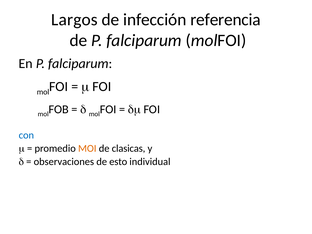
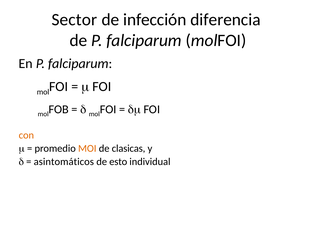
Largos: Largos -> Sector
referencia: referencia -> diferencia
con colour: blue -> orange
observaciones: observaciones -> asintomáticos
